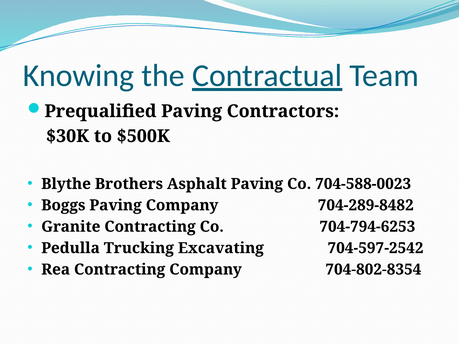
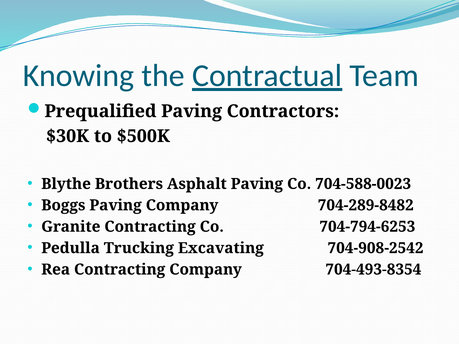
704-597-2542: 704-597-2542 -> 704-908-2542
704-802-8354: 704-802-8354 -> 704-493-8354
